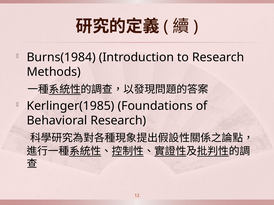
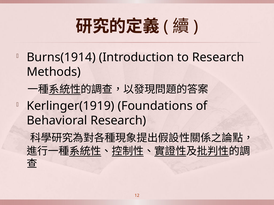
Burns(1984: Burns(1984 -> Burns(1914
Kerlinger(1985: Kerlinger(1985 -> Kerlinger(1919
